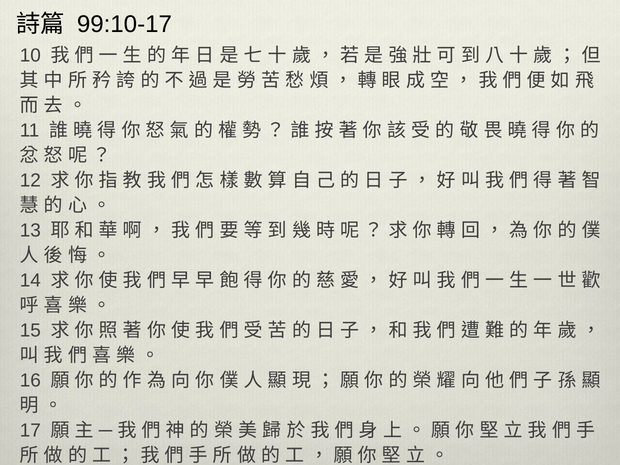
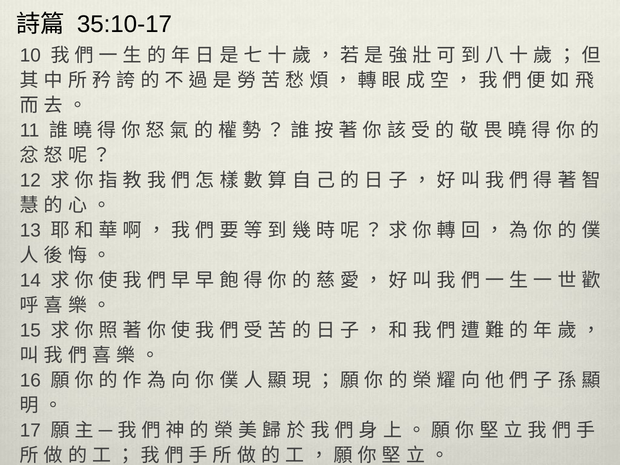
99:10-17: 99:10-17 -> 35:10-17
